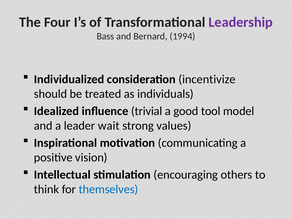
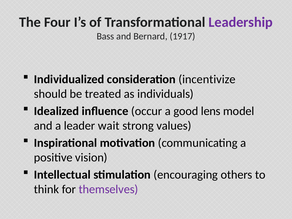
1994: 1994 -> 1917
trivial: trivial -> occur
tool: tool -> lens
themselves colour: blue -> purple
